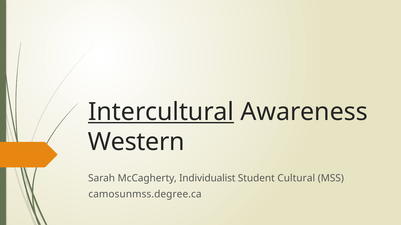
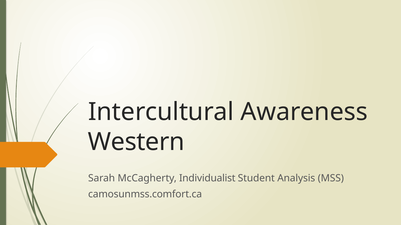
Intercultural underline: present -> none
Cultural: Cultural -> Analysis
camosunmss.degree.ca: camosunmss.degree.ca -> camosunmss.comfort.ca
